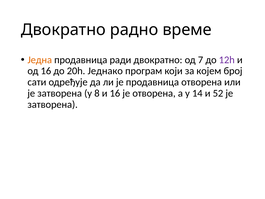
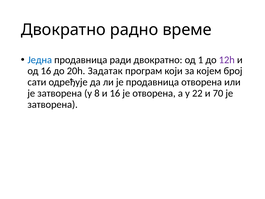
Једна colour: orange -> blue
7: 7 -> 1
Једнако: Једнако -> Задатак
14: 14 -> 22
52: 52 -> 70
